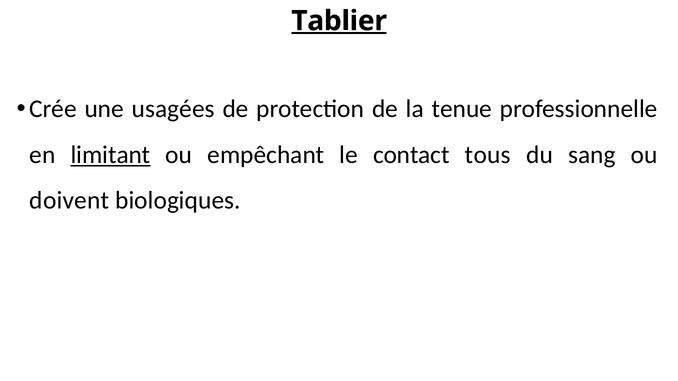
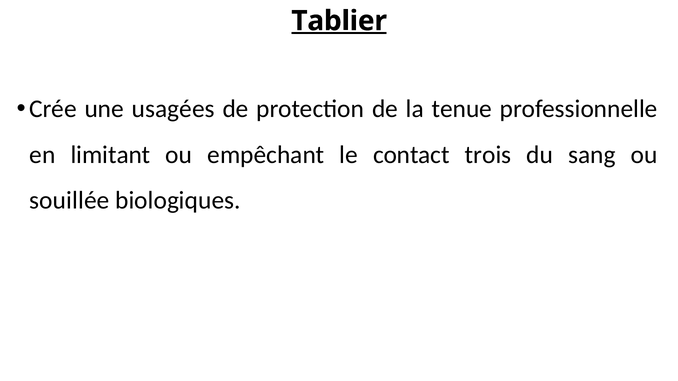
limitant underline: present -> none
tous: tous -> trois
doivent: doivent -> souillée
